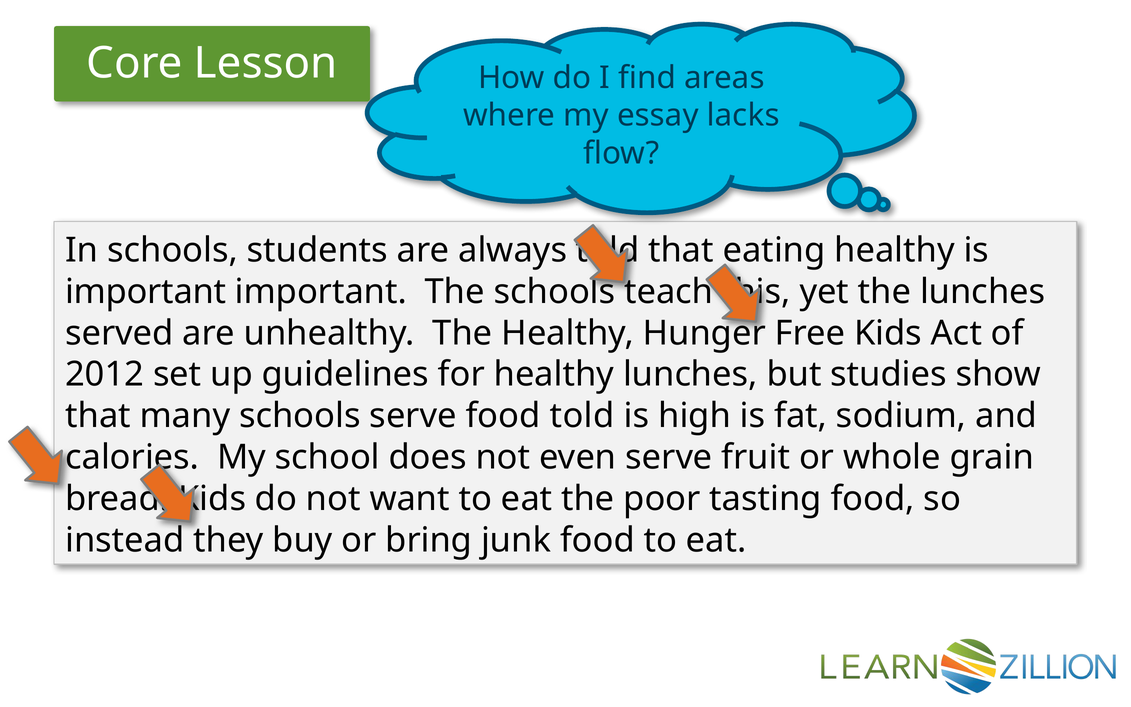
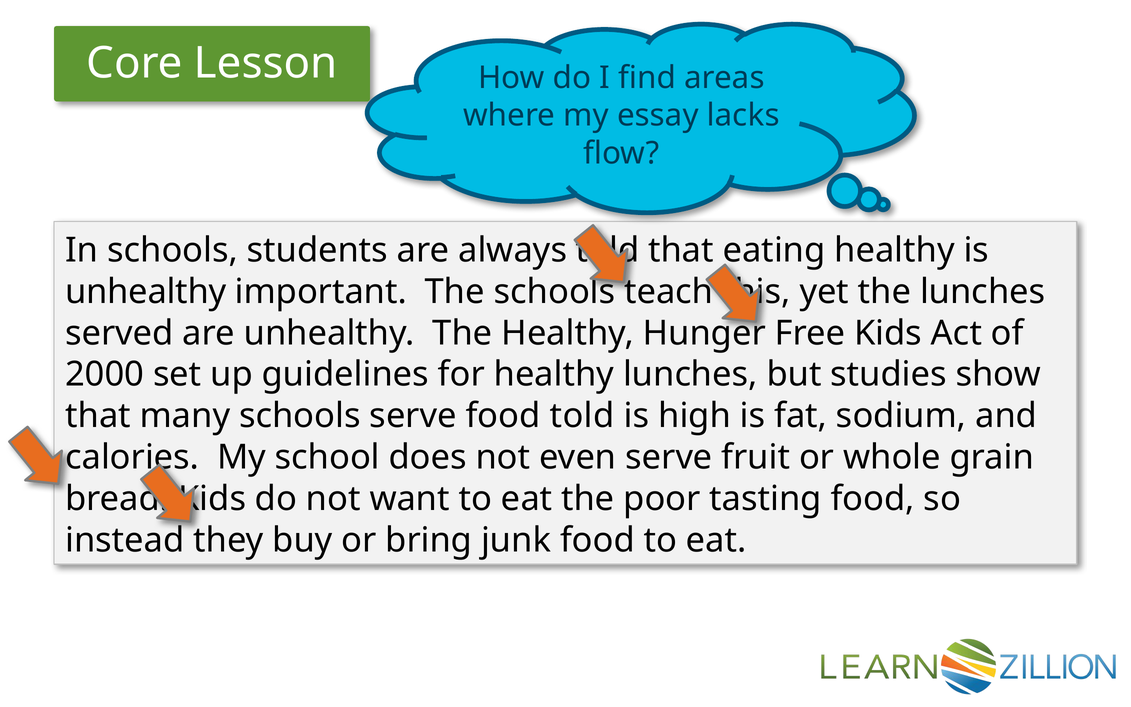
important at (146, 292): important -> unhealthy
2012: 2012 -> 2000
